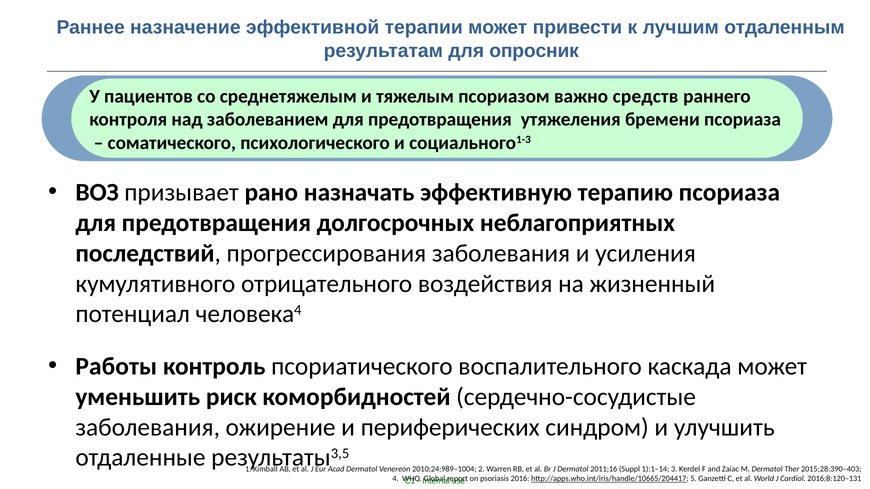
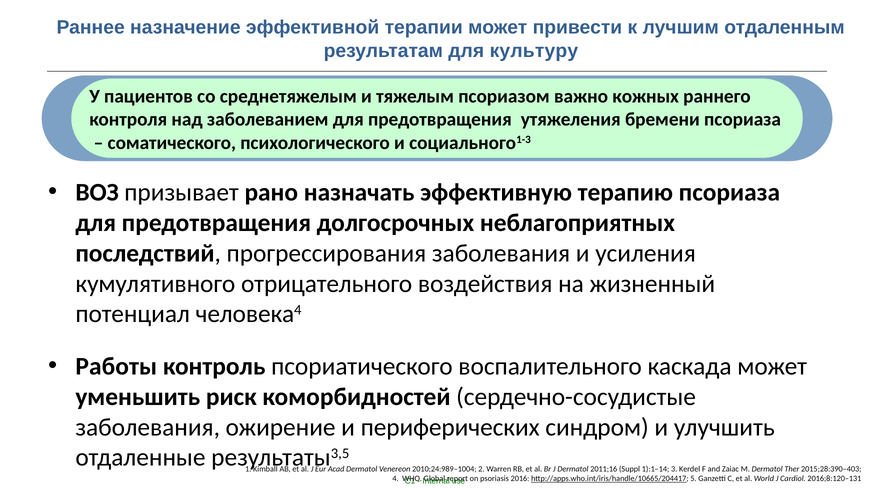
опросник: опросник -> культуру
средств: средств -> кожных
